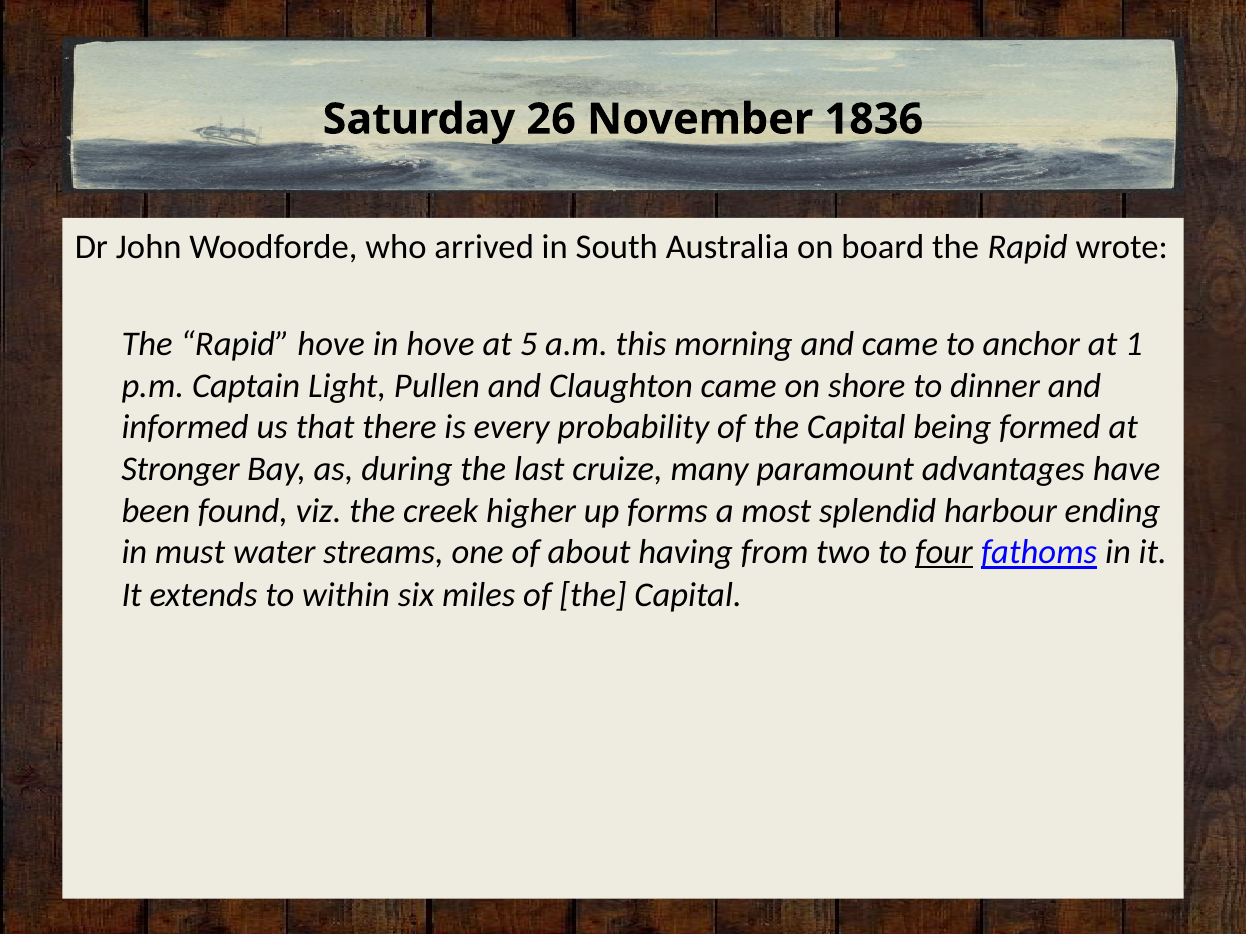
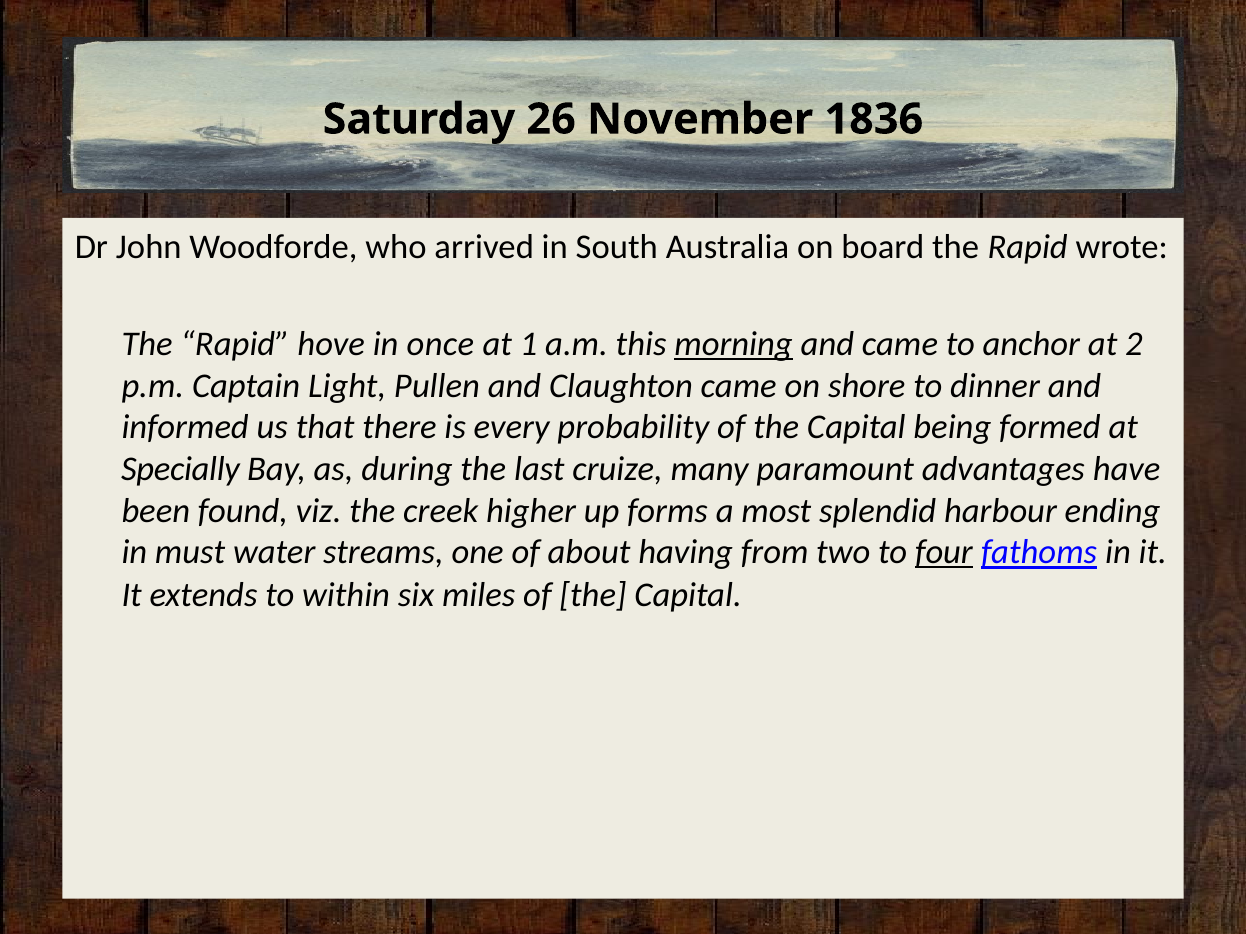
in hove: hove -> once
5: 5 -> 1
morning underline: none -> present
1: 1 -> 2
Stronger: Stronger -> Specially
